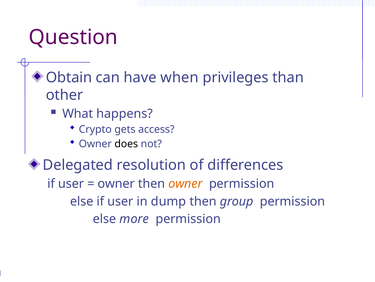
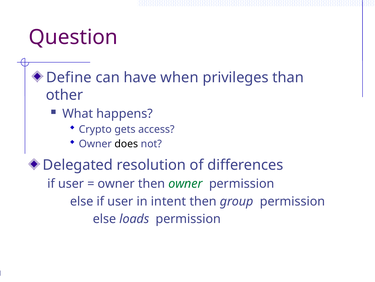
Obtain: Obtain -> Define
owner at (185, 183) colour: orange -> green
dump: dump -> intent
more: more -> loads
